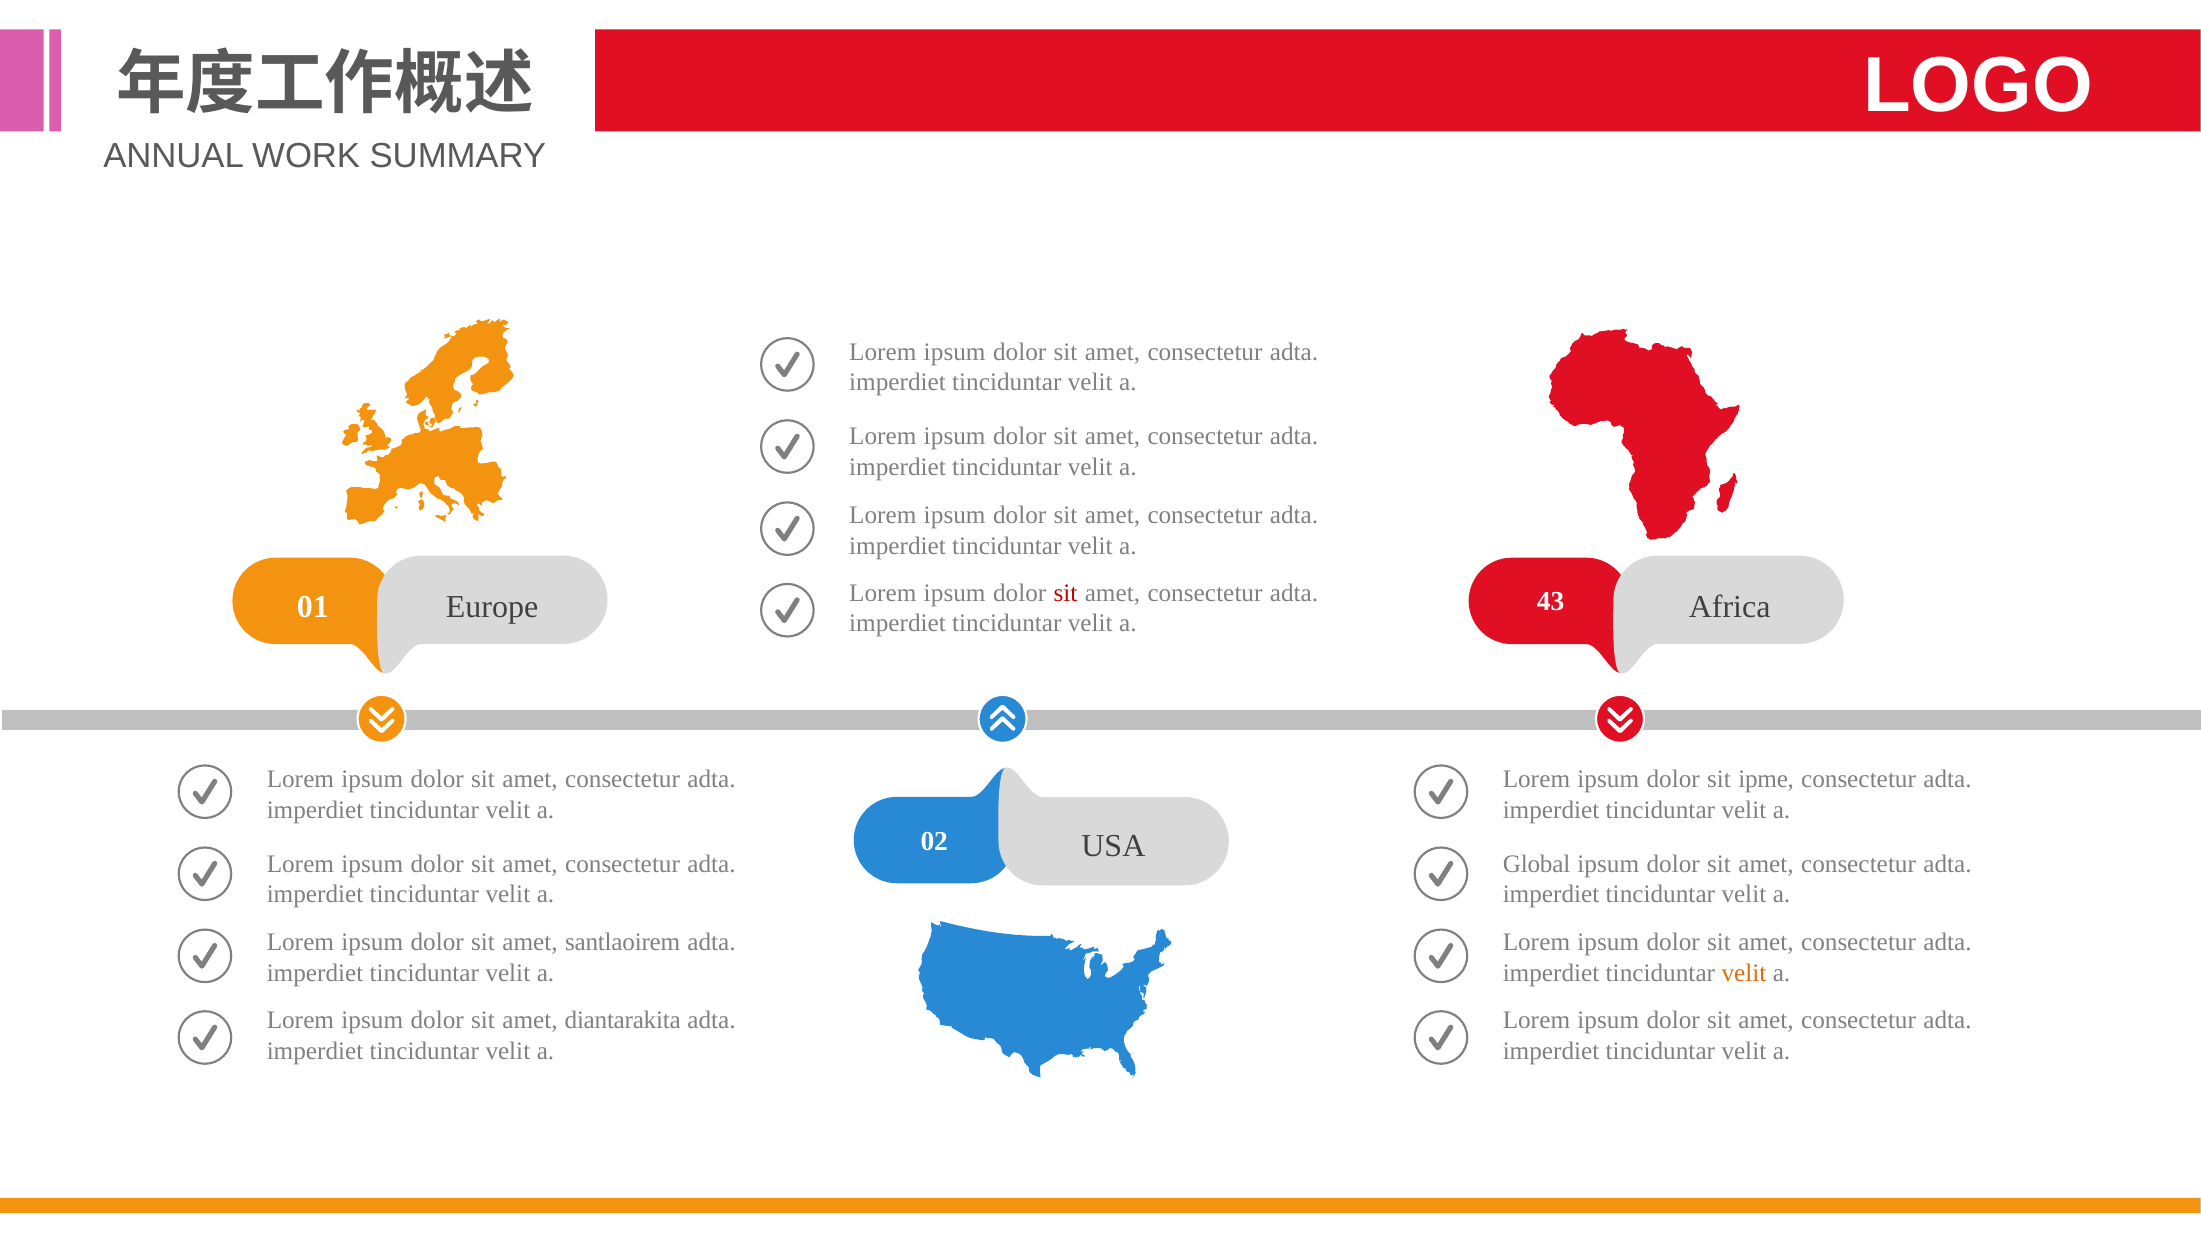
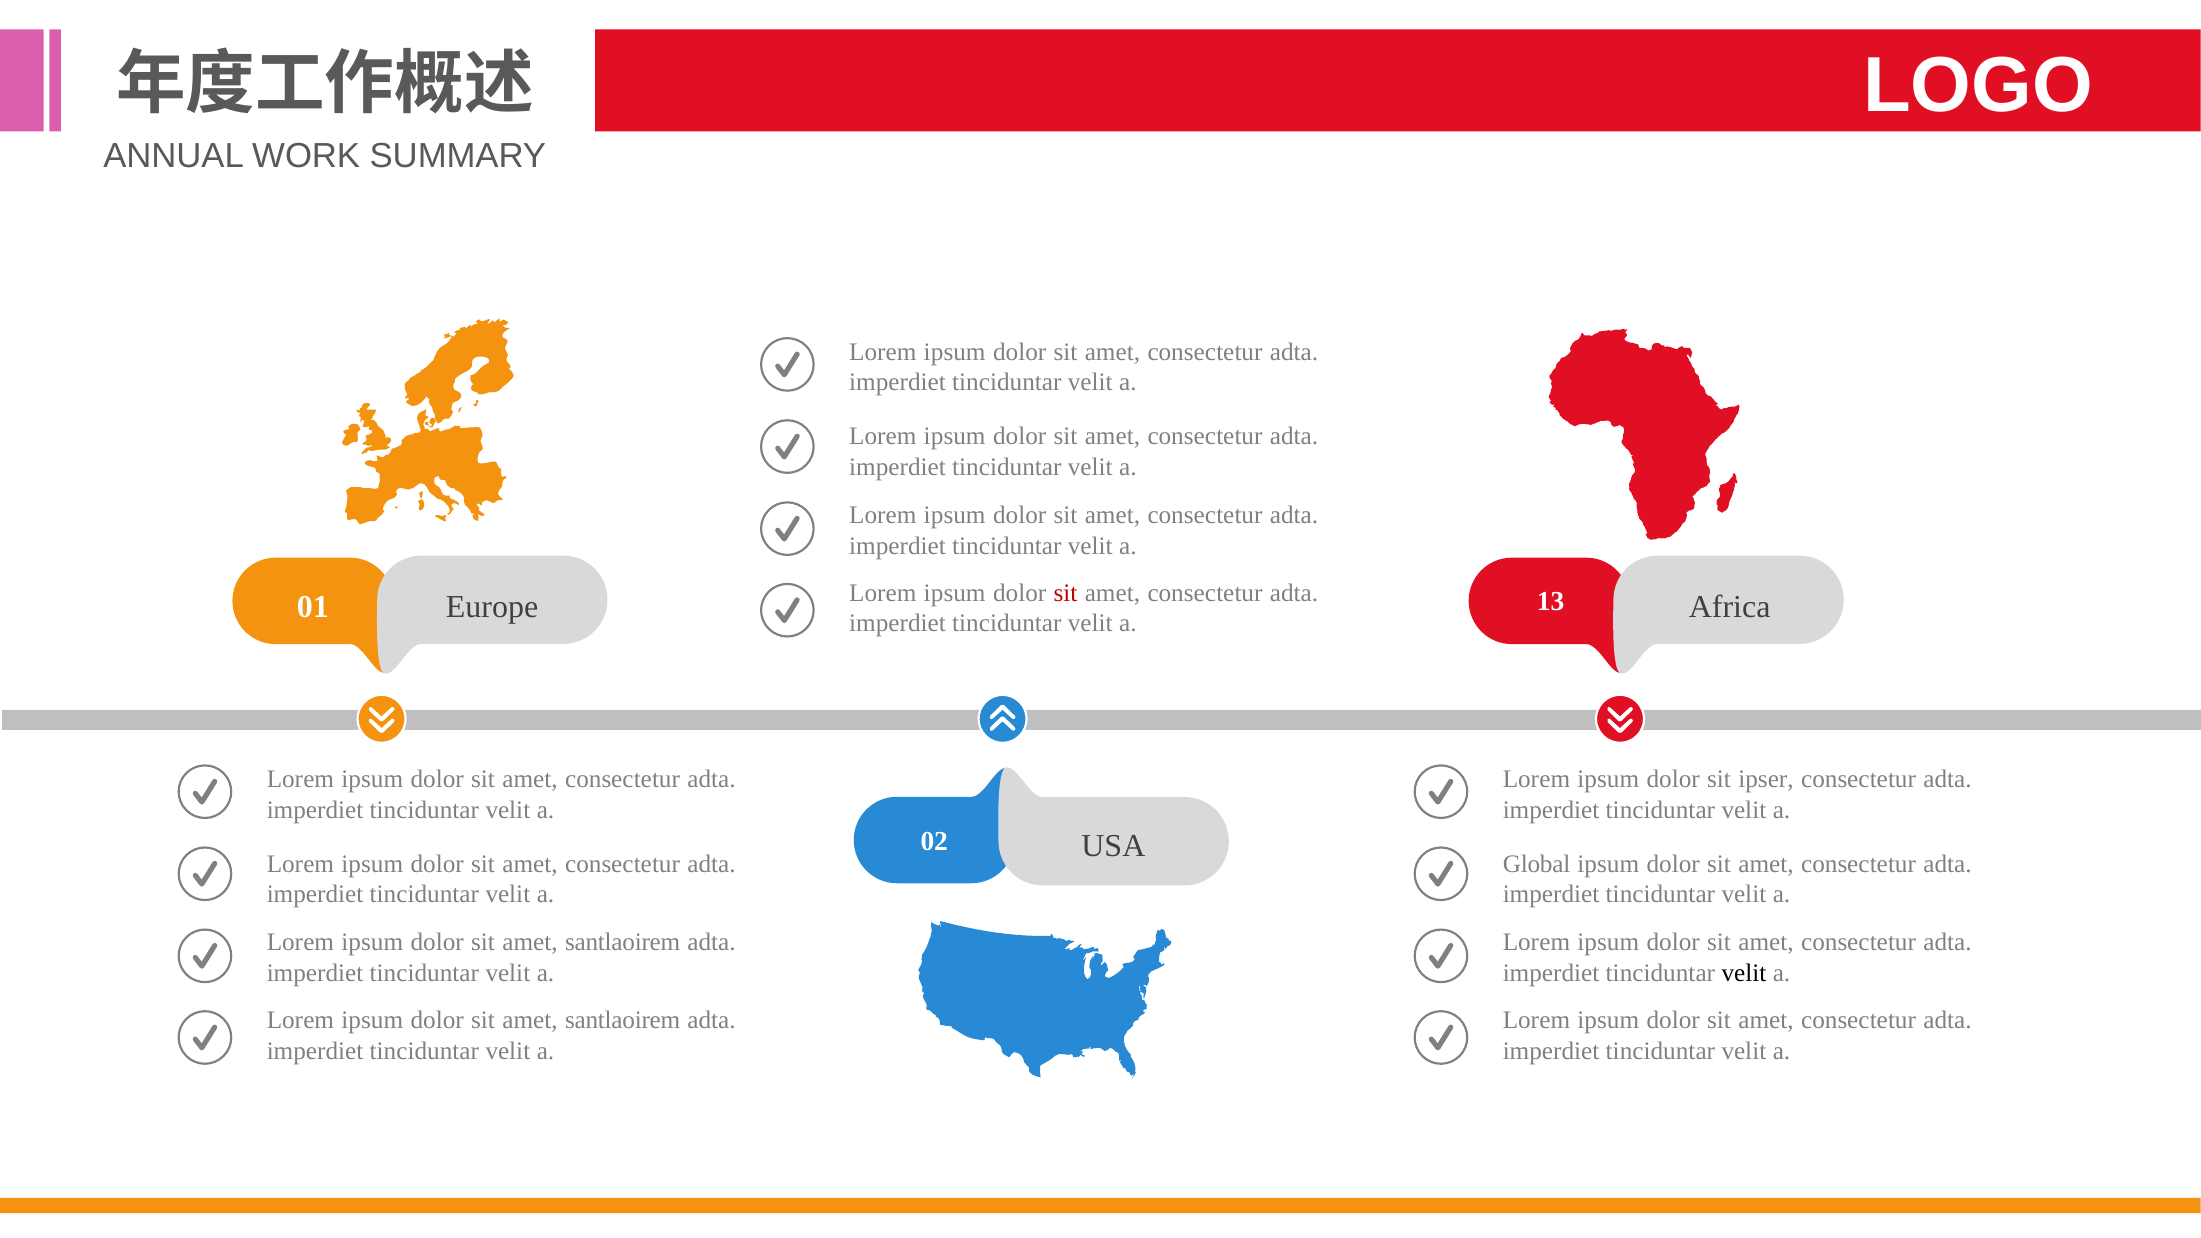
43: 43 -> 13
ipme: ipme -> ipser
velit at (1744, 973) colour: orange -> black
diantarakita at (623, 1021): diantarakita -> santlaoirem
